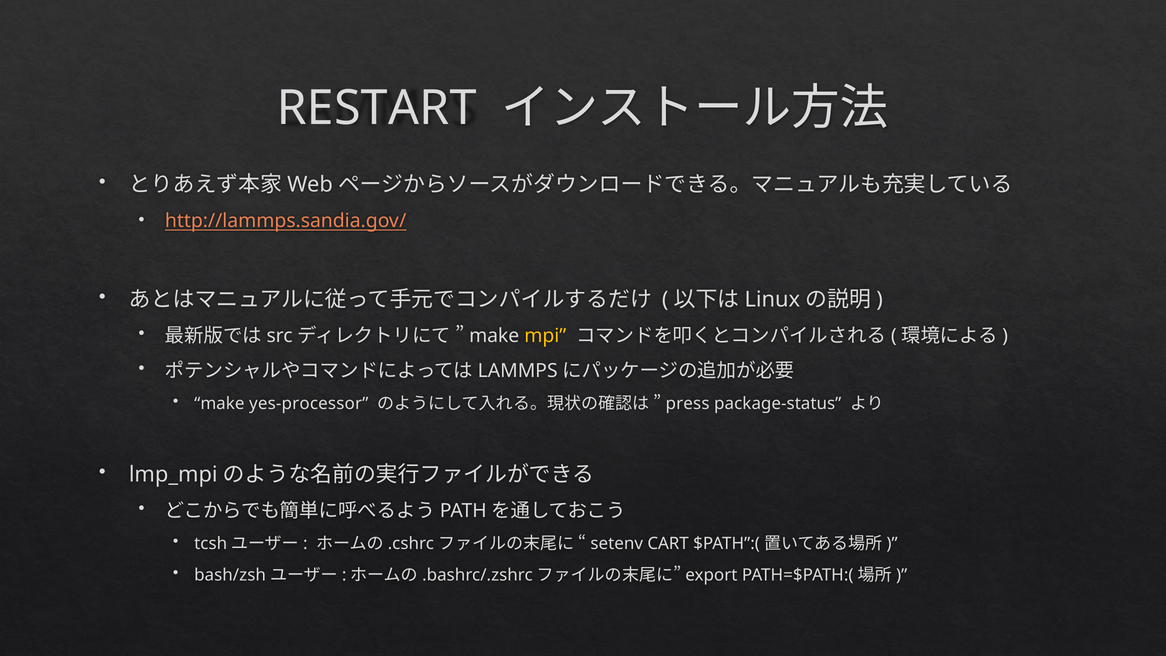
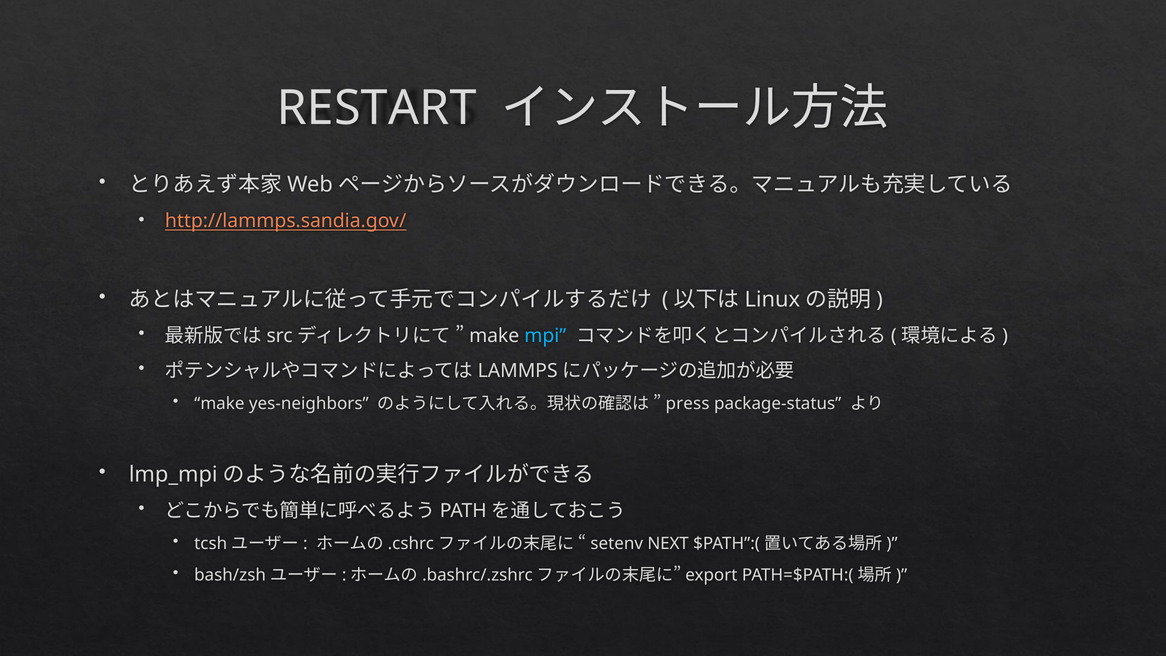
mpi colour: yellow -> light blue
yes-processor: yes-processor -> yes-neighbors
CART: CART -> NEXT
